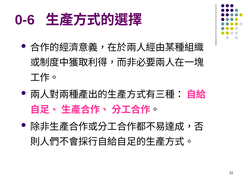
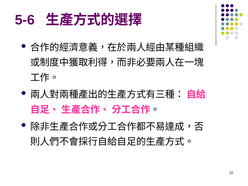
0-6: 0-6 -> 5-6
